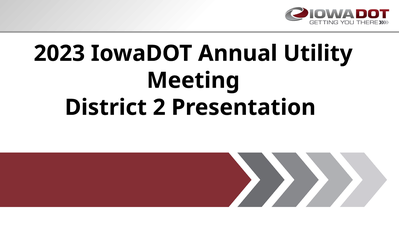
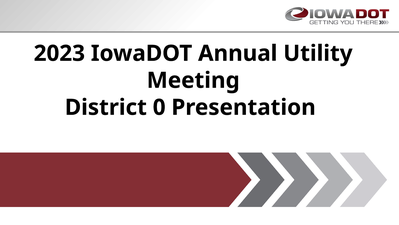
2: 2 -> 0
